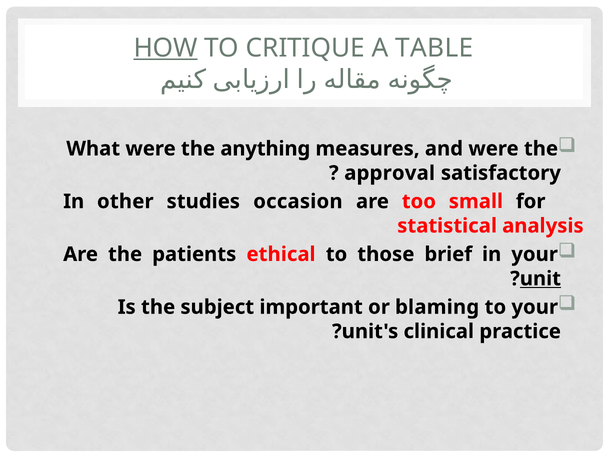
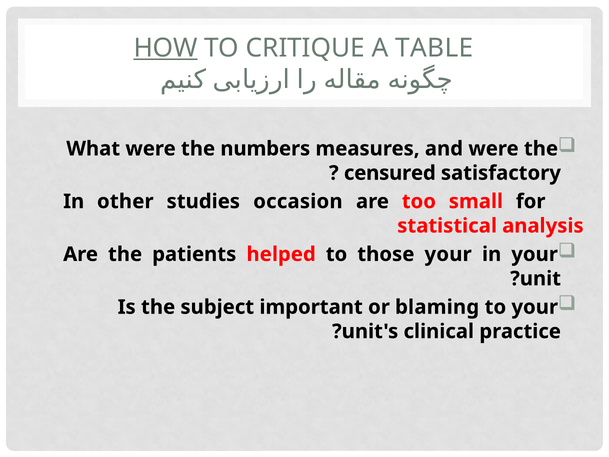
anything: anything -> numbers
approval: approval -> censured
ethical: ethical -> helped
those brief: brief -> your
unit underline: present -> none
